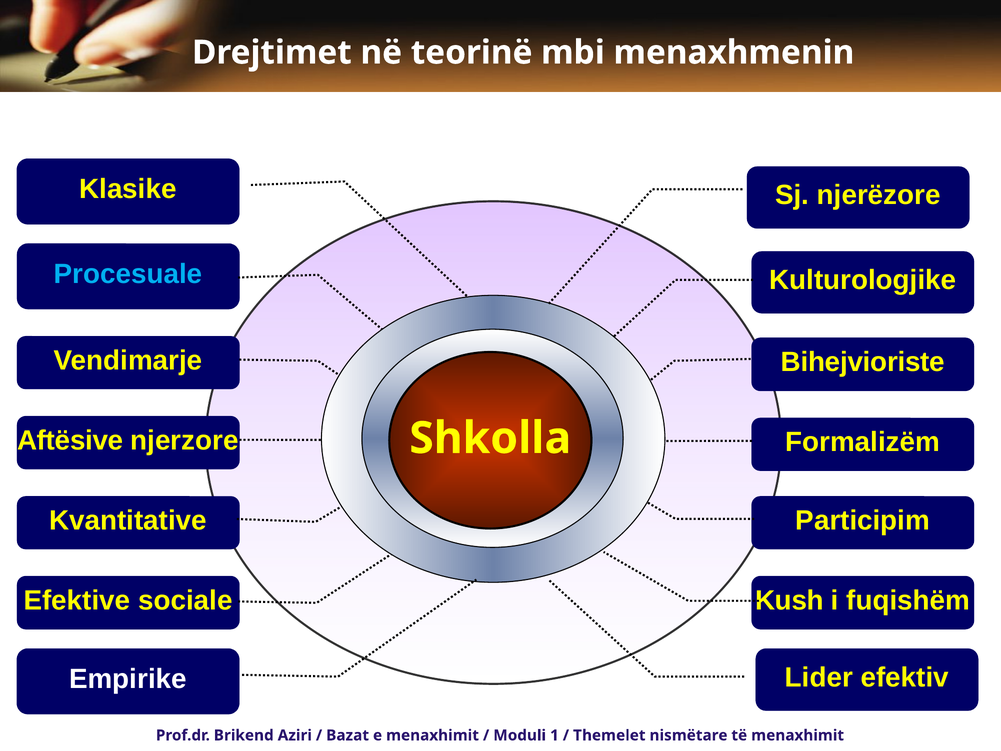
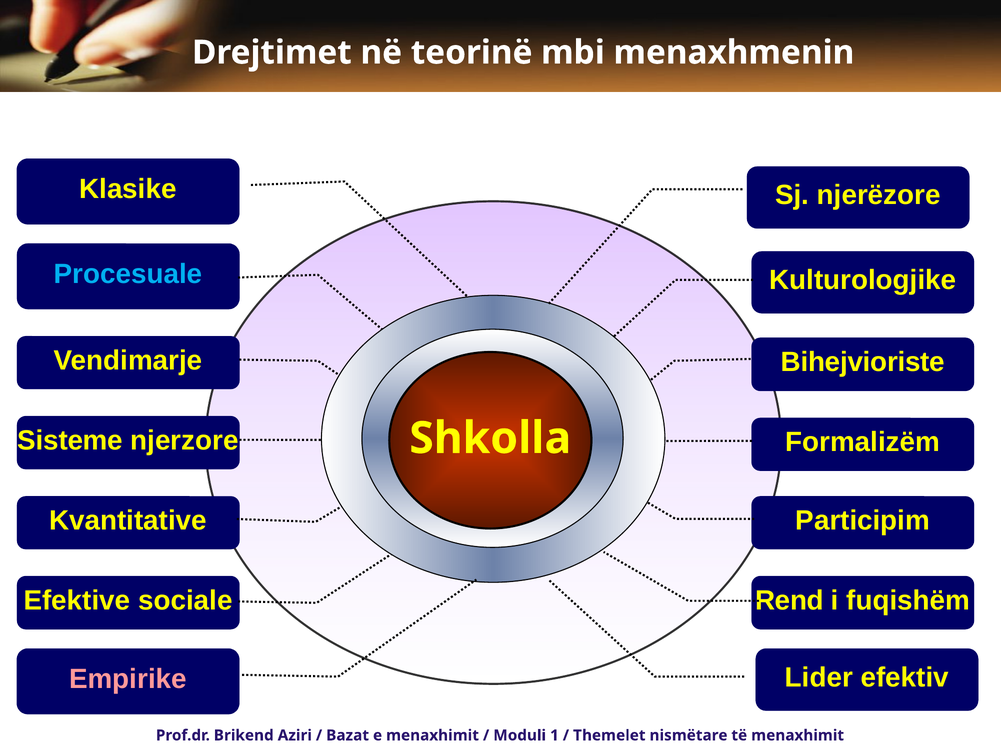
Aftësive: Aftësive -> Sisteme
Kush: Kush -> Rend
Empirike colour: white -> pink
